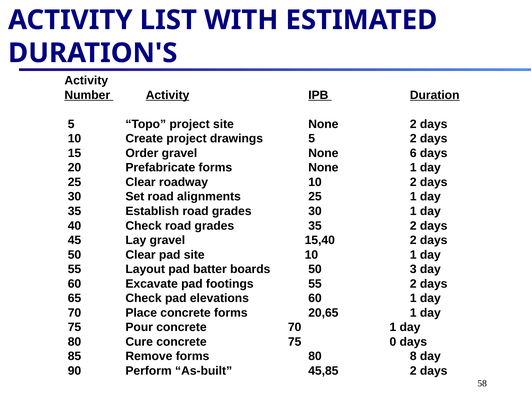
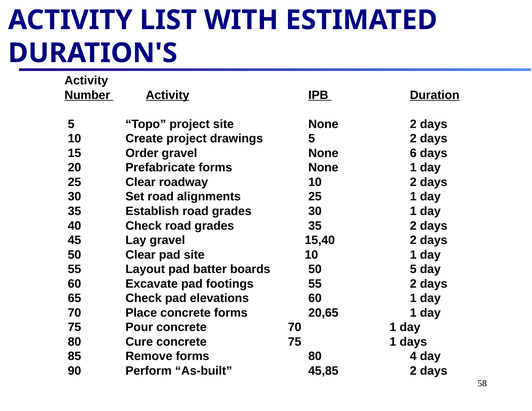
50 3: 3 -> 5
75 0: 0 -> 1
8: 8 -> 4
